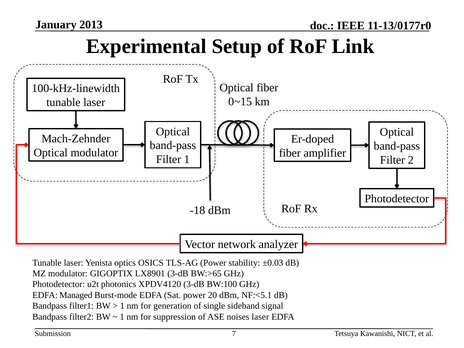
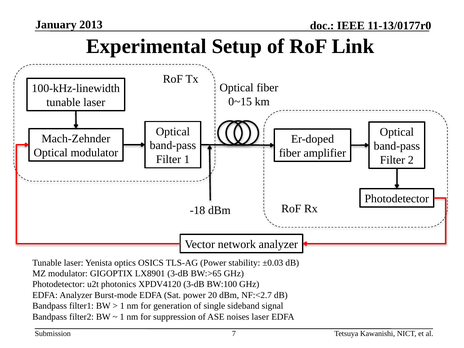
EDFA Managed: Managed -> Analyzer
NF:<5.1: NF:<5.1 -> NF:<2.7
